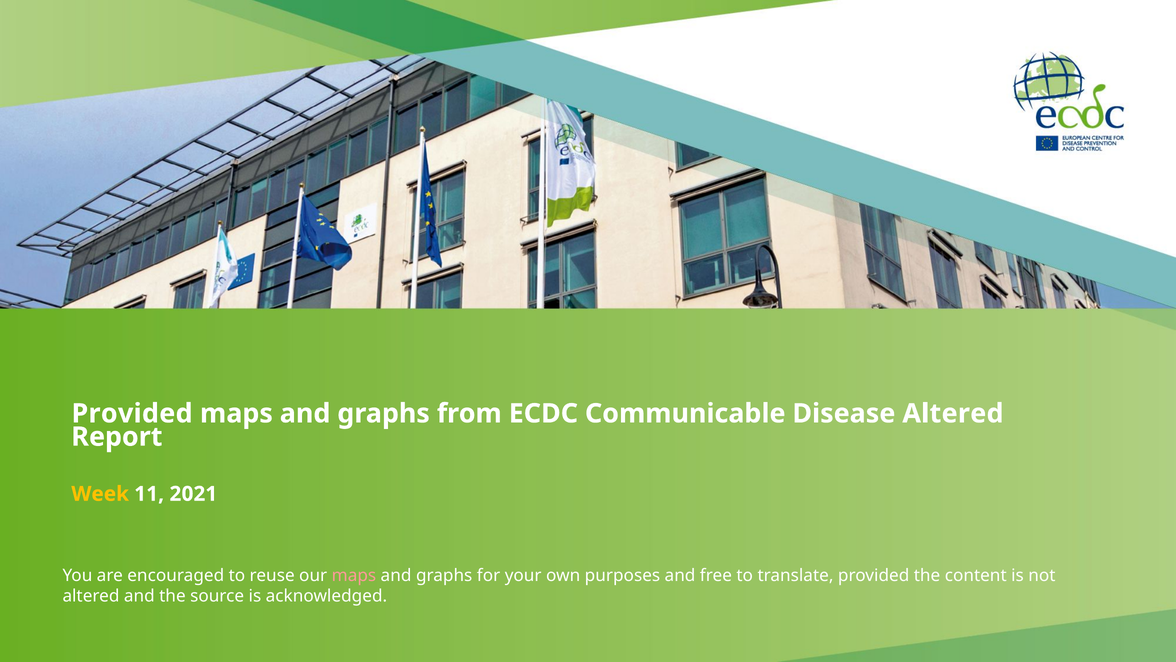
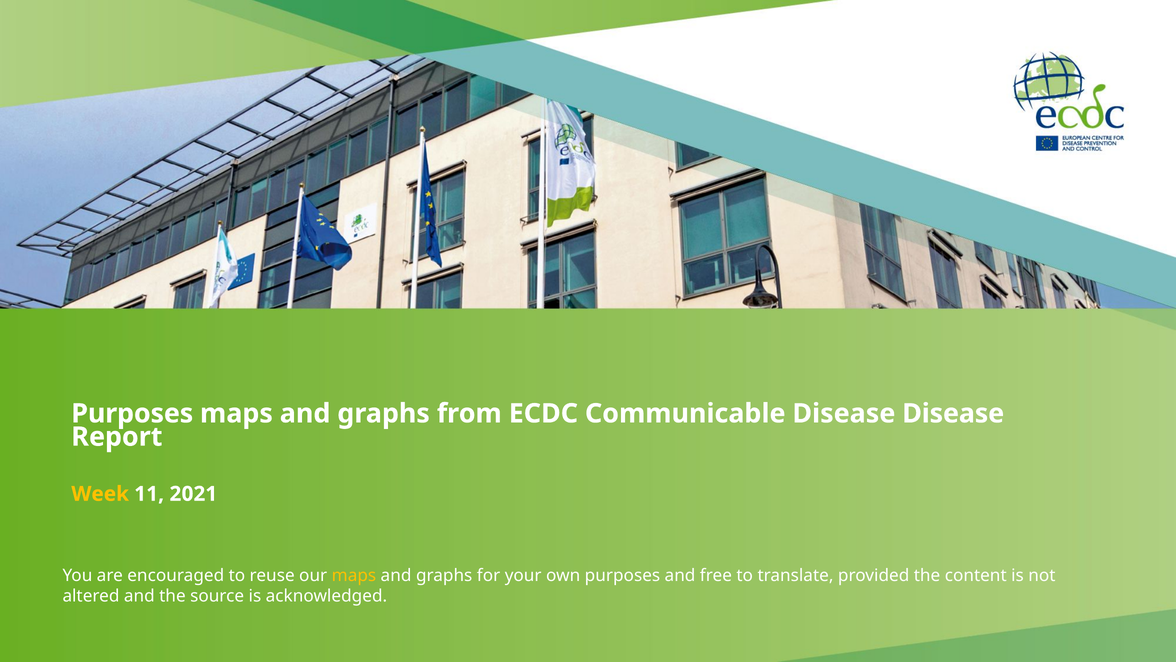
Provided at (132, 413): Provided -> Purposes
Disease Altered: Altered -> Disease
maps at (354, 575) colour: pink -> yellow
